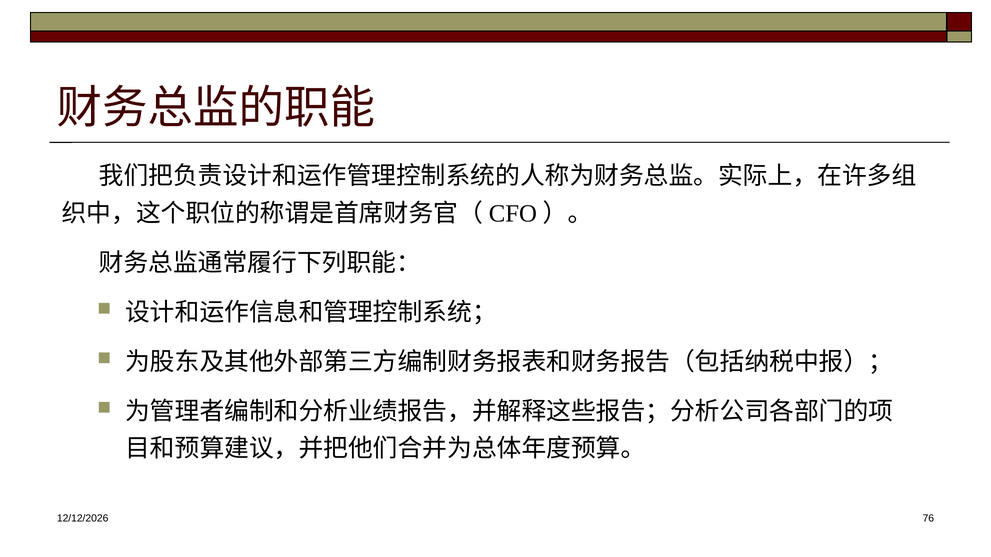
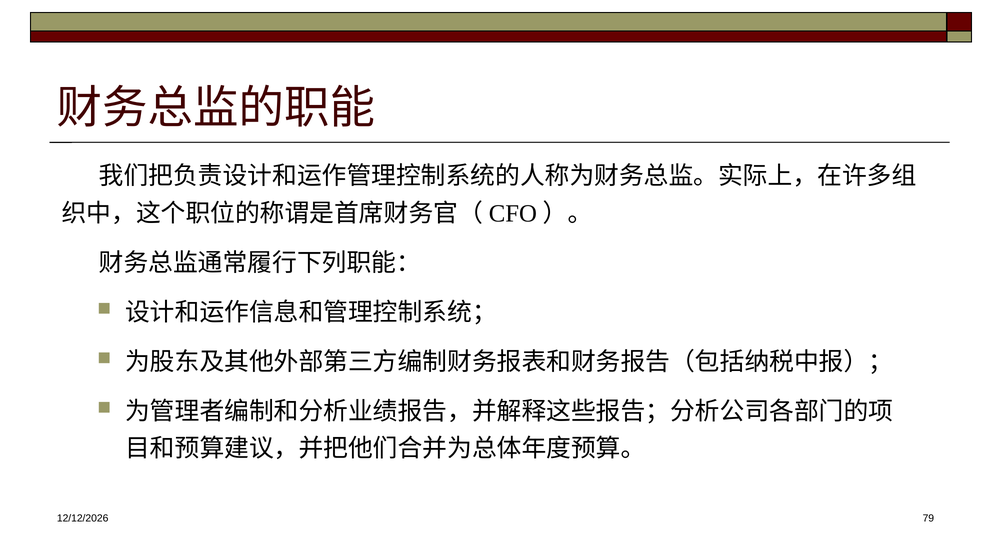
76: 76 -> 79
